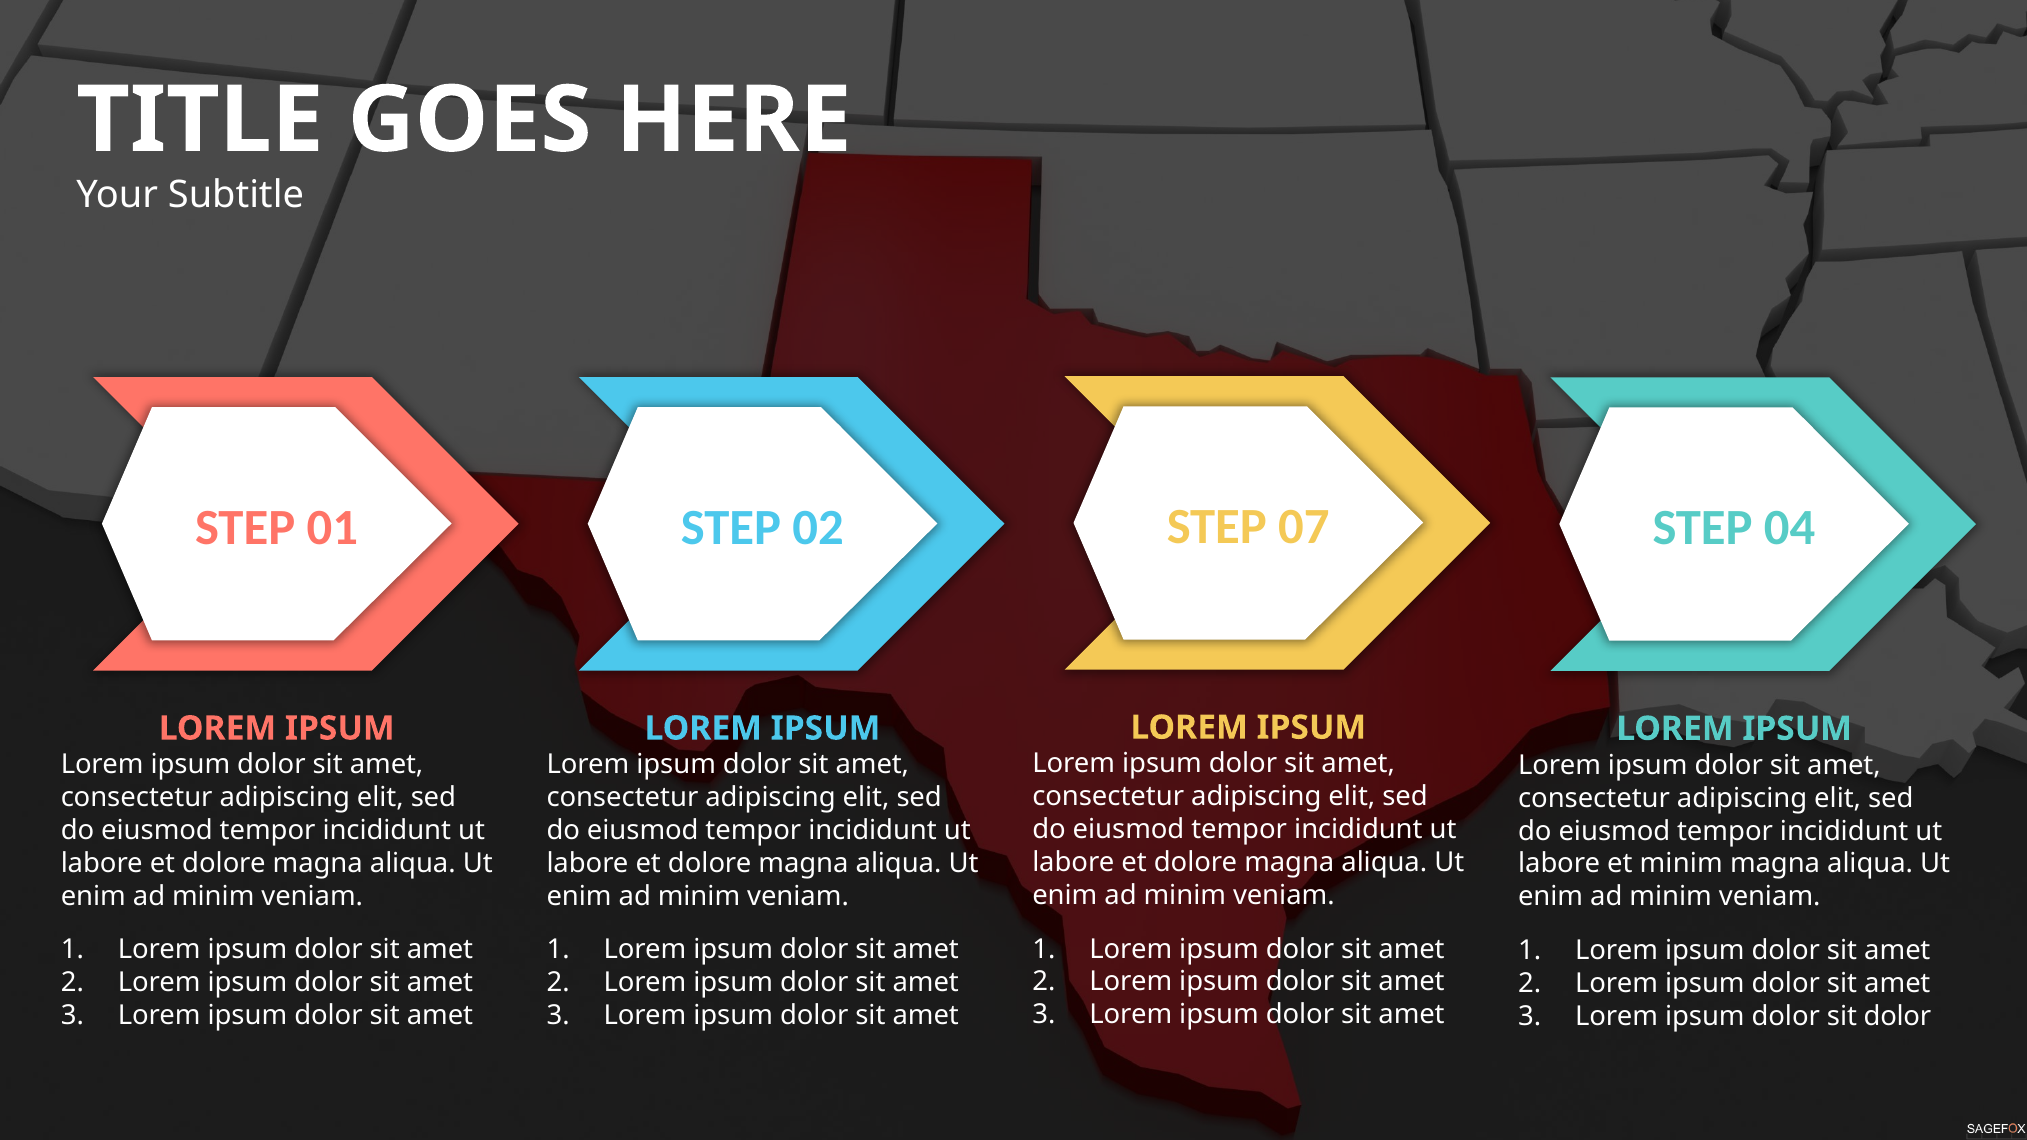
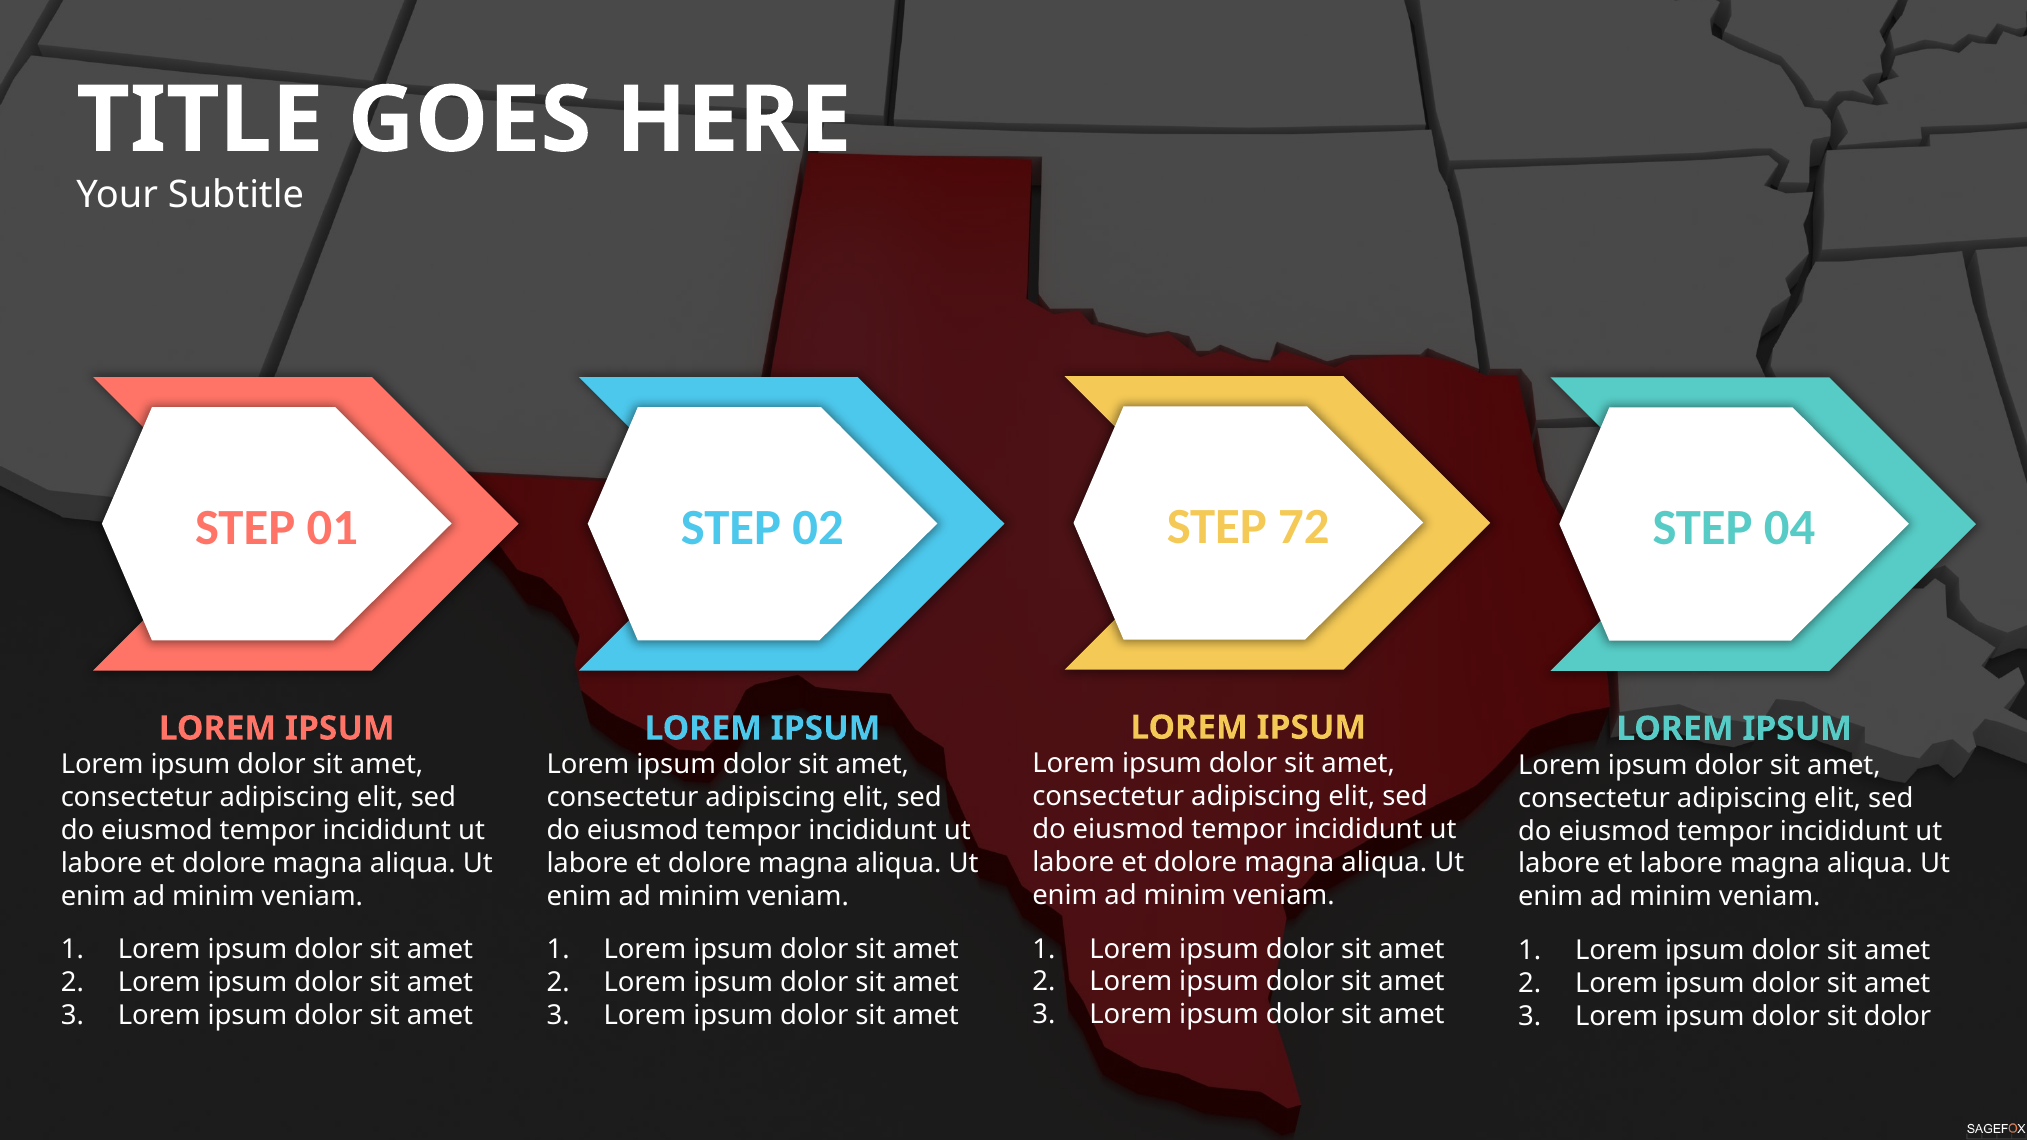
07: 07 -> 72
et minim: minim -> labore
